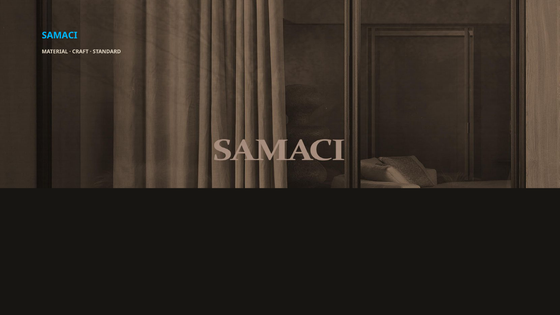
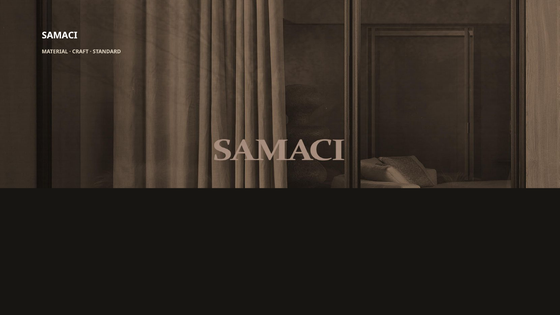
SAMACI colour: light blue -> white
